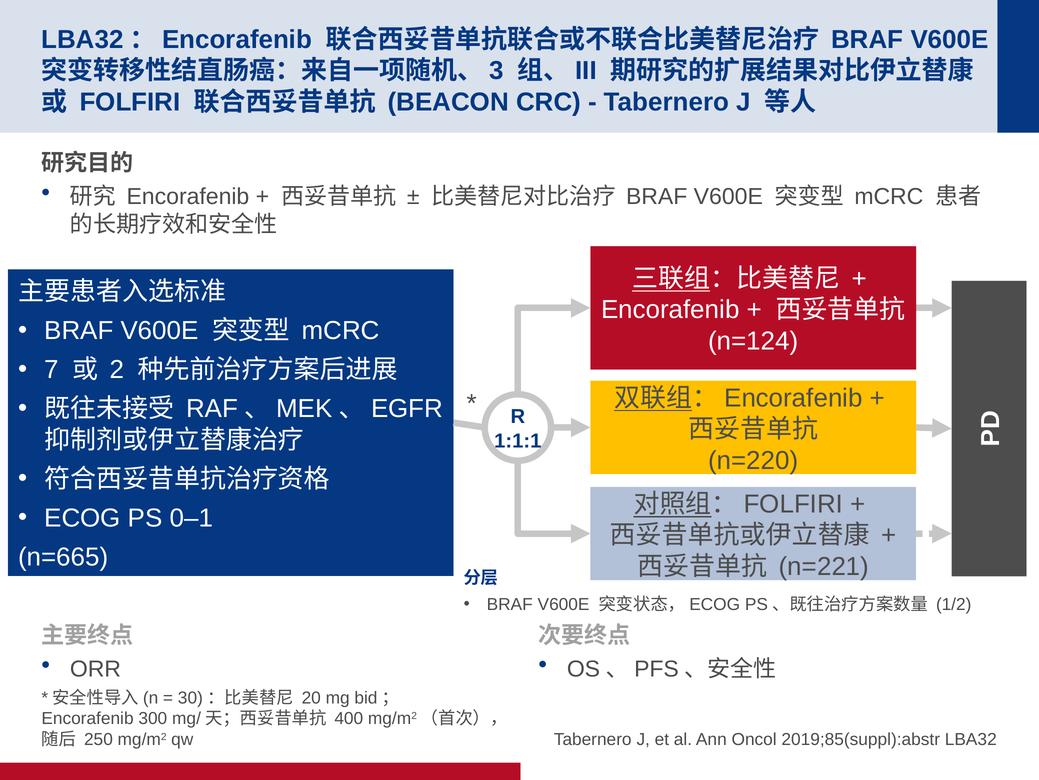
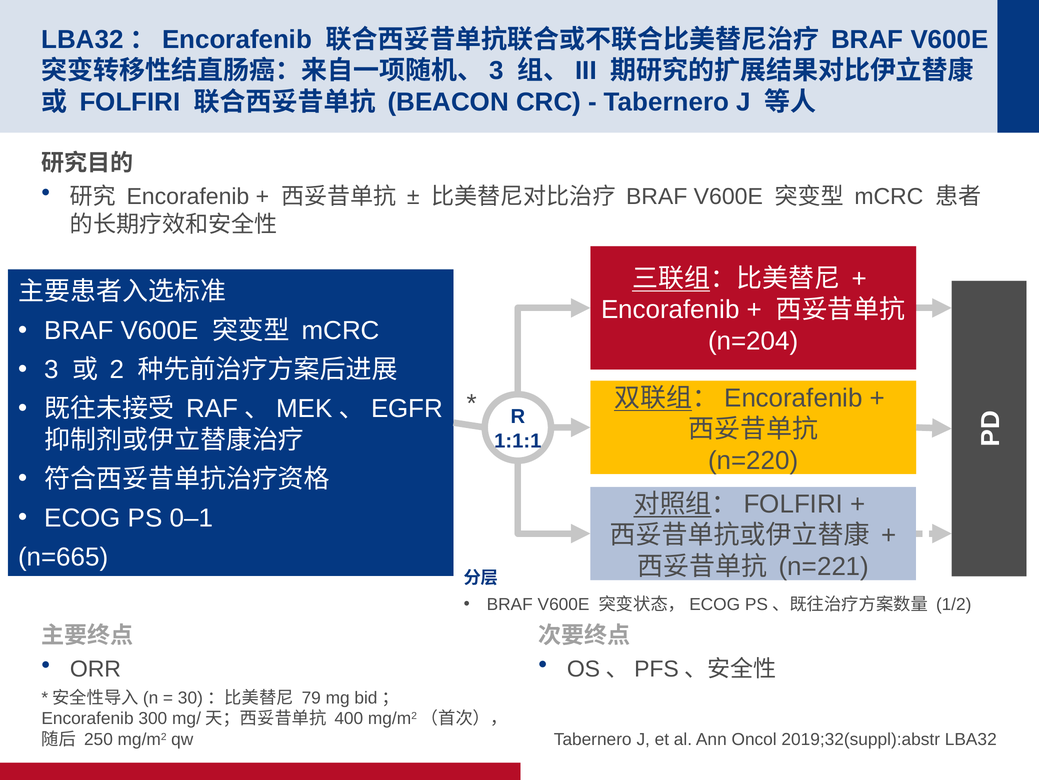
n=124: n=124 -> n=204
7: 7 -> 3
20: 20 -> 79
2019;85(suppl):abstr: 2019;85(suppl):abstr -> 2019;32(suppl):abstr
